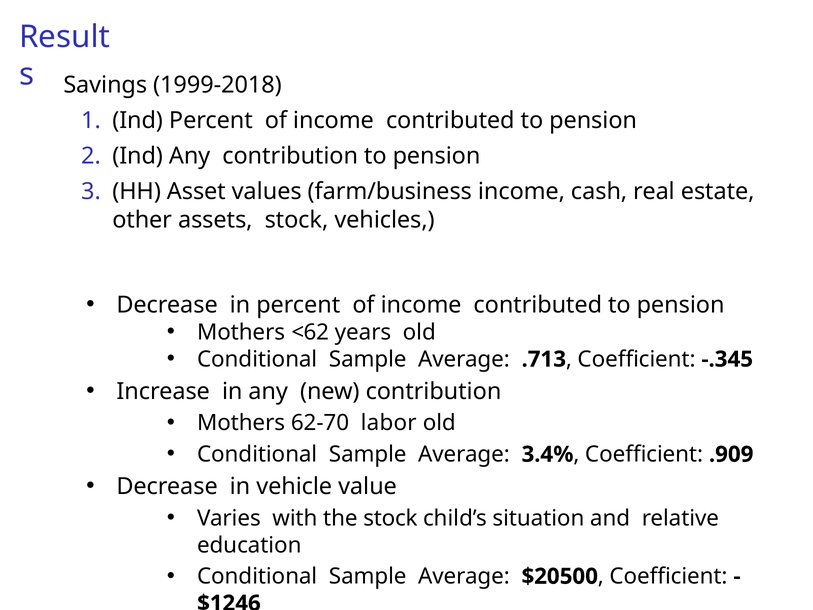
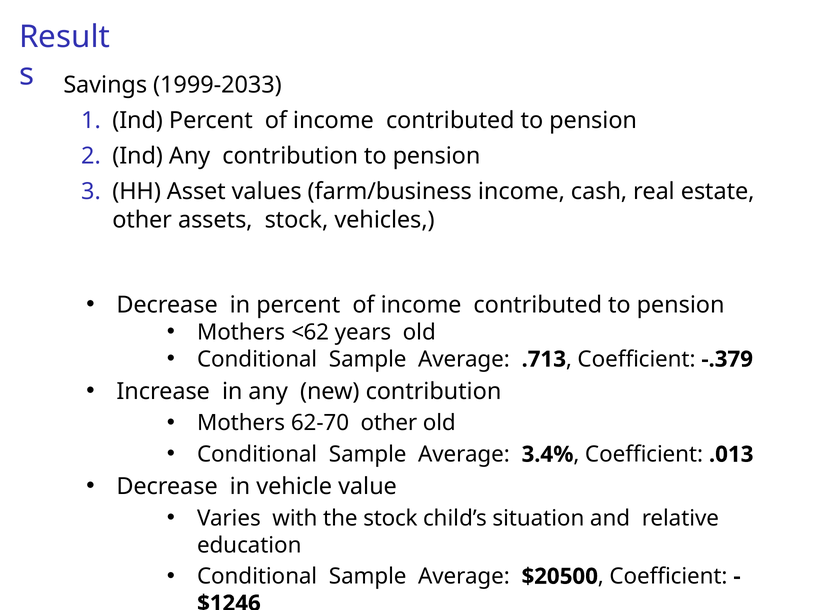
1999-2018: 1999-2018 -> 1999-2033
-.345: -.345 -> -.379
62-70 labor: labor -> other
.909: .909 -> .013
